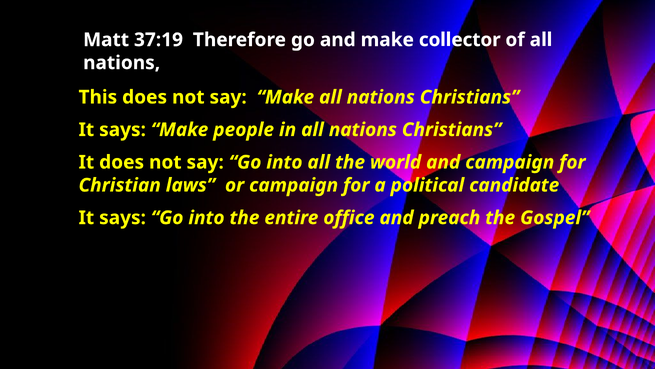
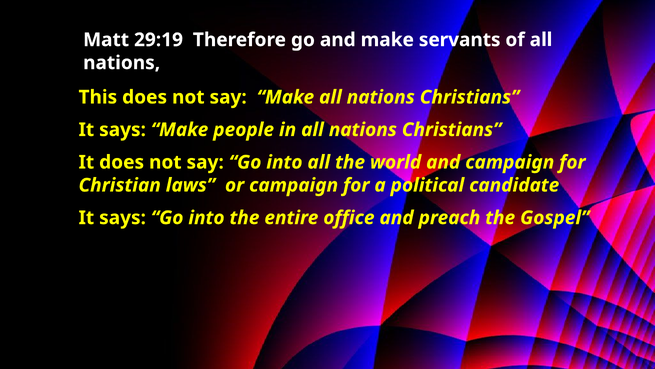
37:19: 37:19 -> 29:19
collector: collector -> servants
